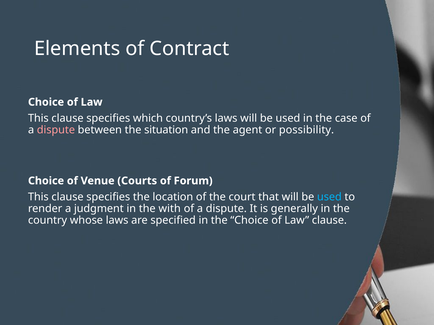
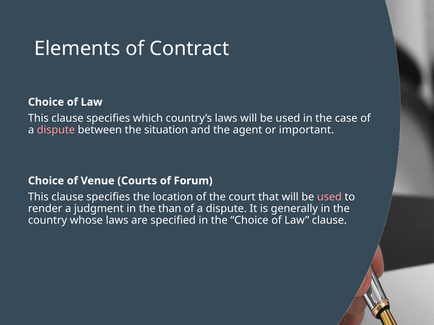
possibility: possibility -> important
used at (329, 197) colour: light blue -> pink
with: with -> than
